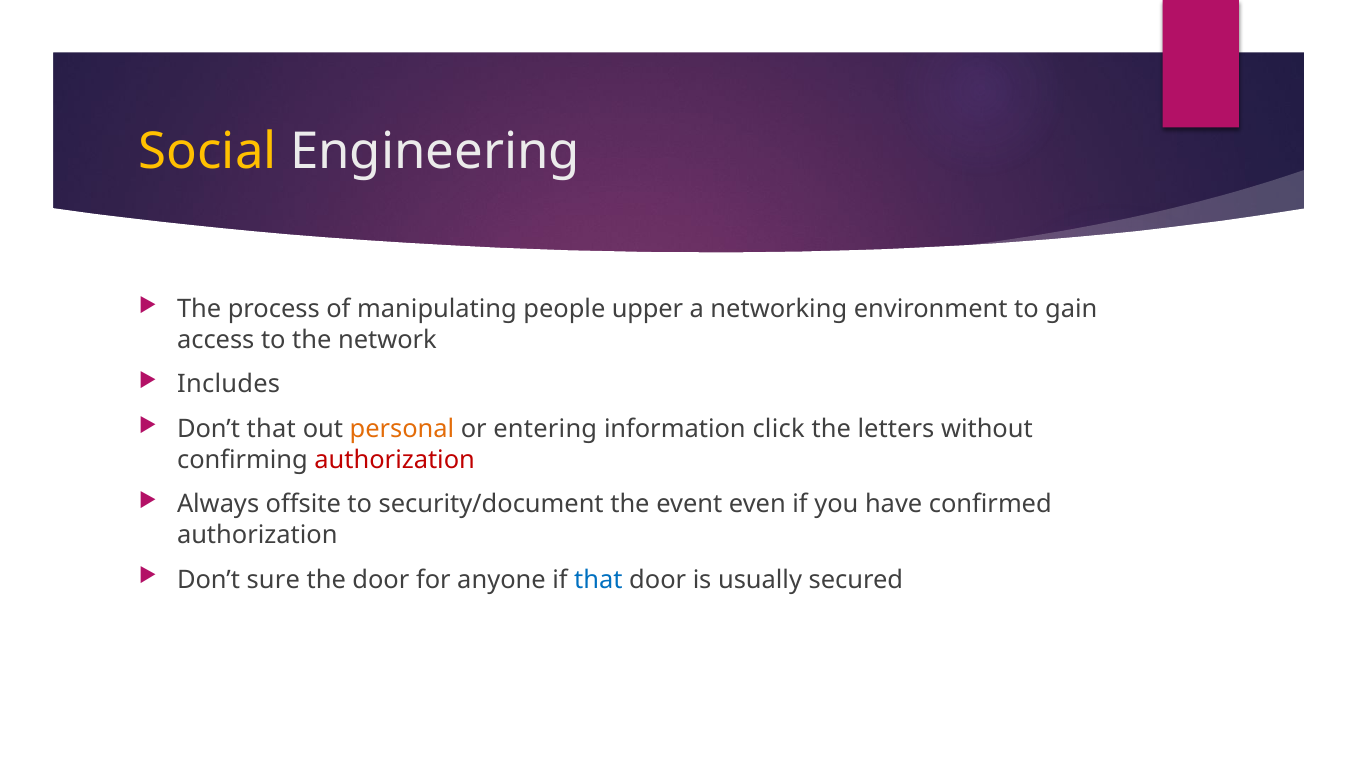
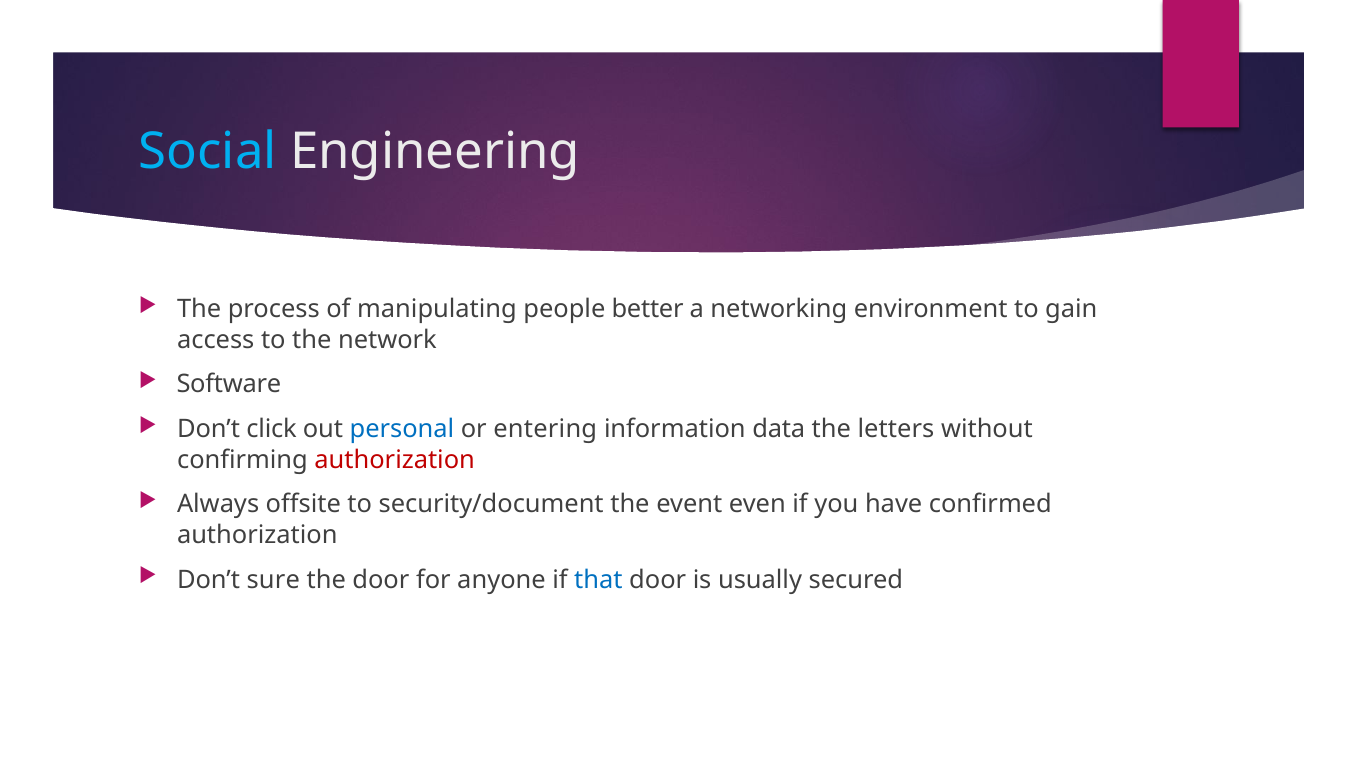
Social colour: yellow -> light blue
upper: upper -> better
Includes: Includes -> Software
Don’t that: that -> click
personal colour: orange -> blue
click: click -> data
